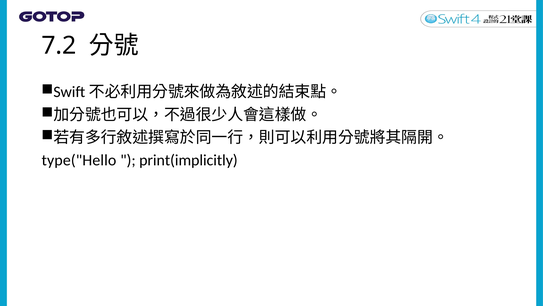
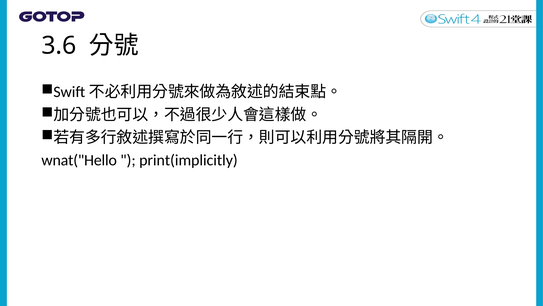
7.2: 7.2 -> 3.6
type("Hello: type("Hello -> wnat("Hello
